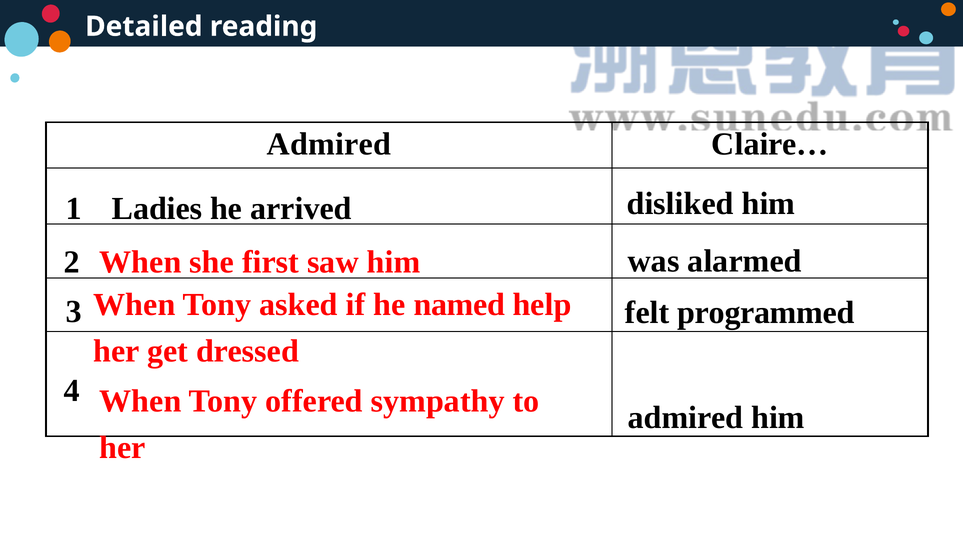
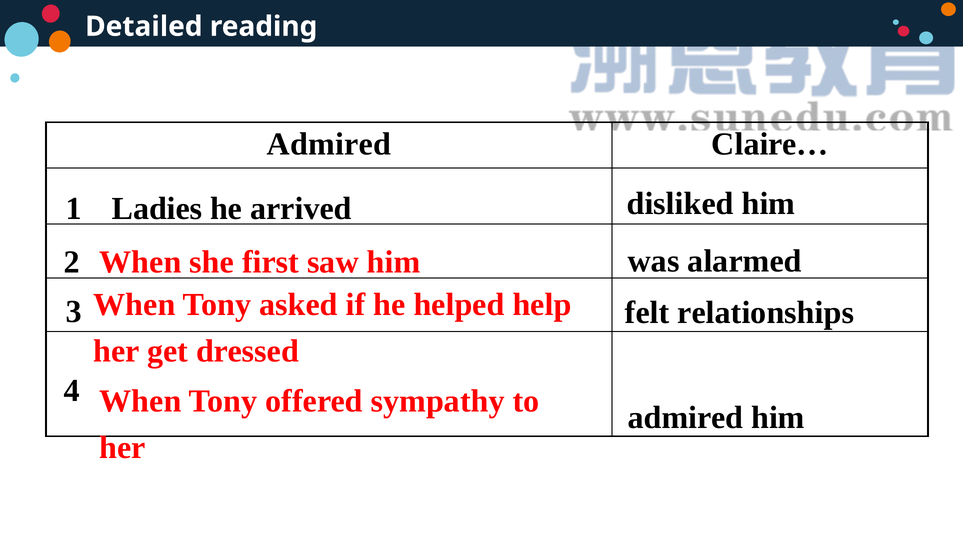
named: named -> helped
programmed: programmed -> relationships
